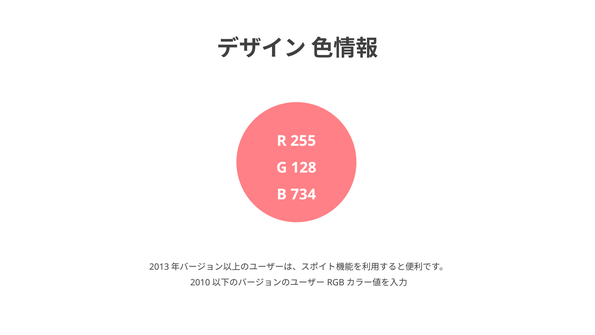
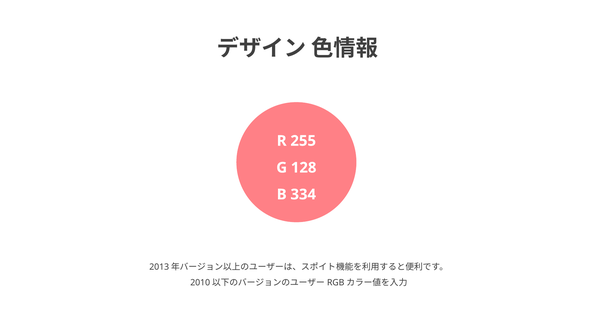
734: 734 -> 334
